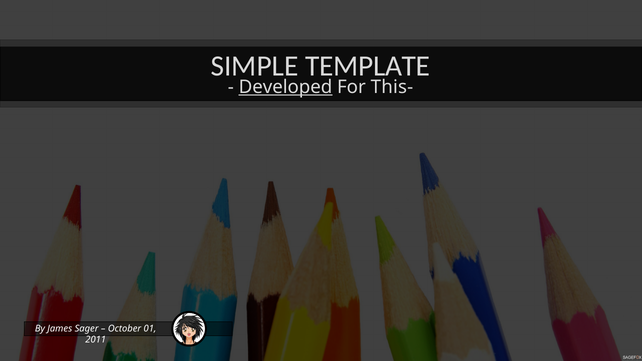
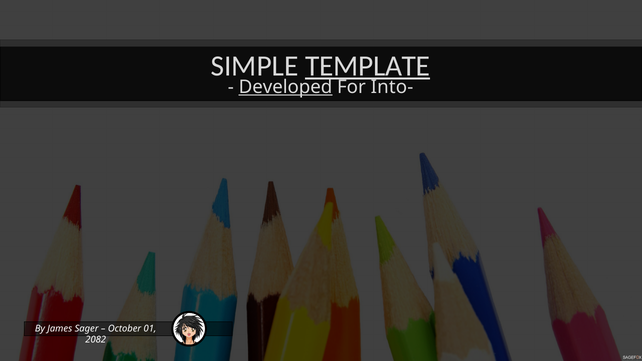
TEMPLATE underline: none -> present
This-: This- -> Into-
2011: 2011 -> 2082
